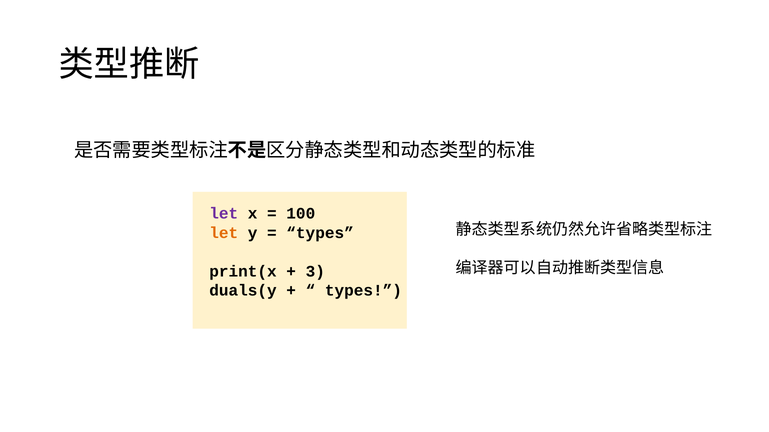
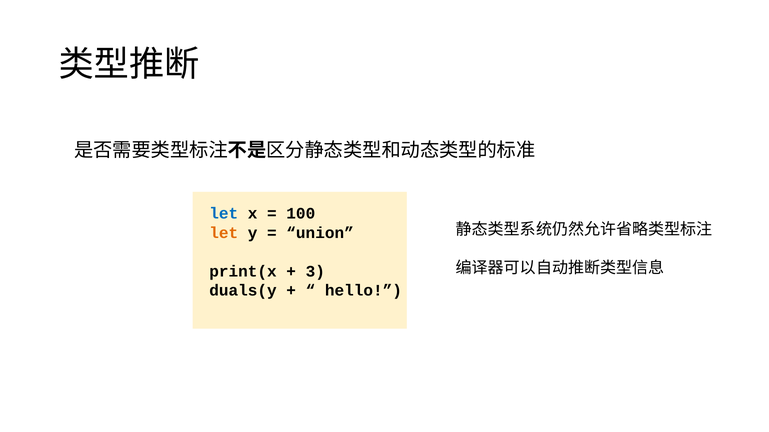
let at (224, 214) colour: purple -> blue
types at (320, 233): types -> union
types at (363, 291): types -> hello
